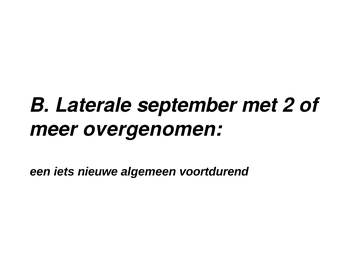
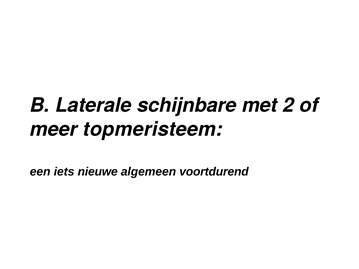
september: september -> schijnbare
overgenomen: overgenomen -> topmeristeem
